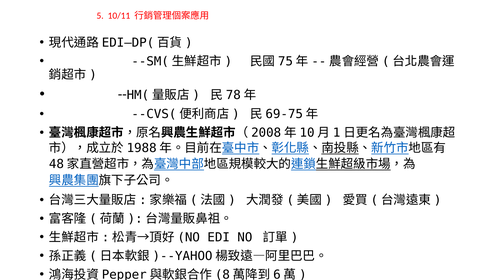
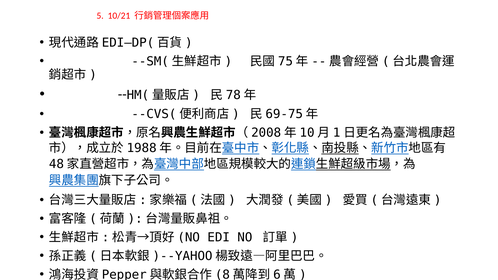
10/11: 10/11 -> 10/21
